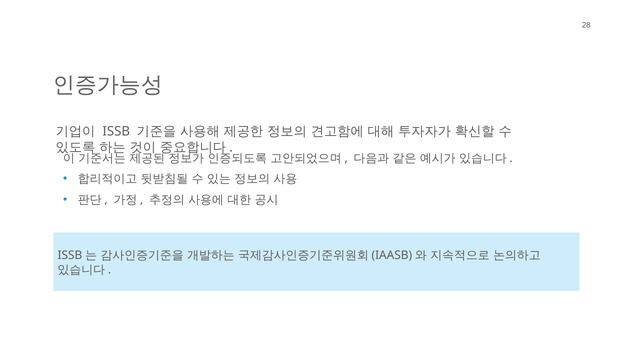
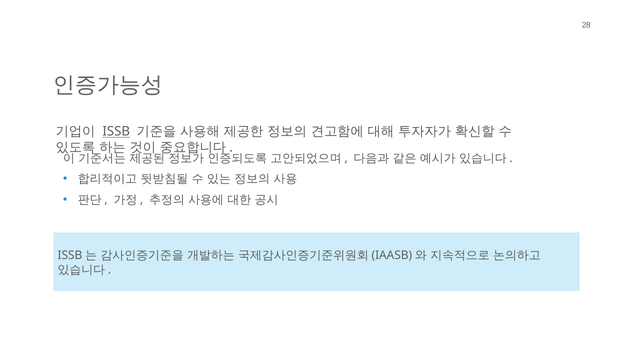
ISSB underline: none -> present
